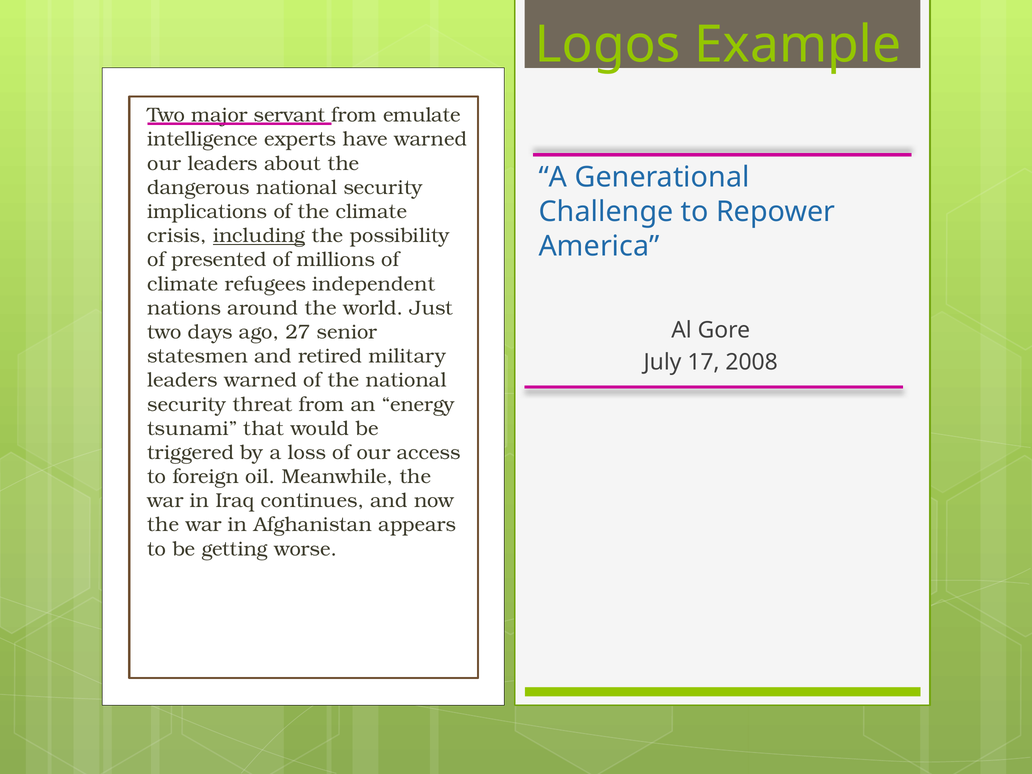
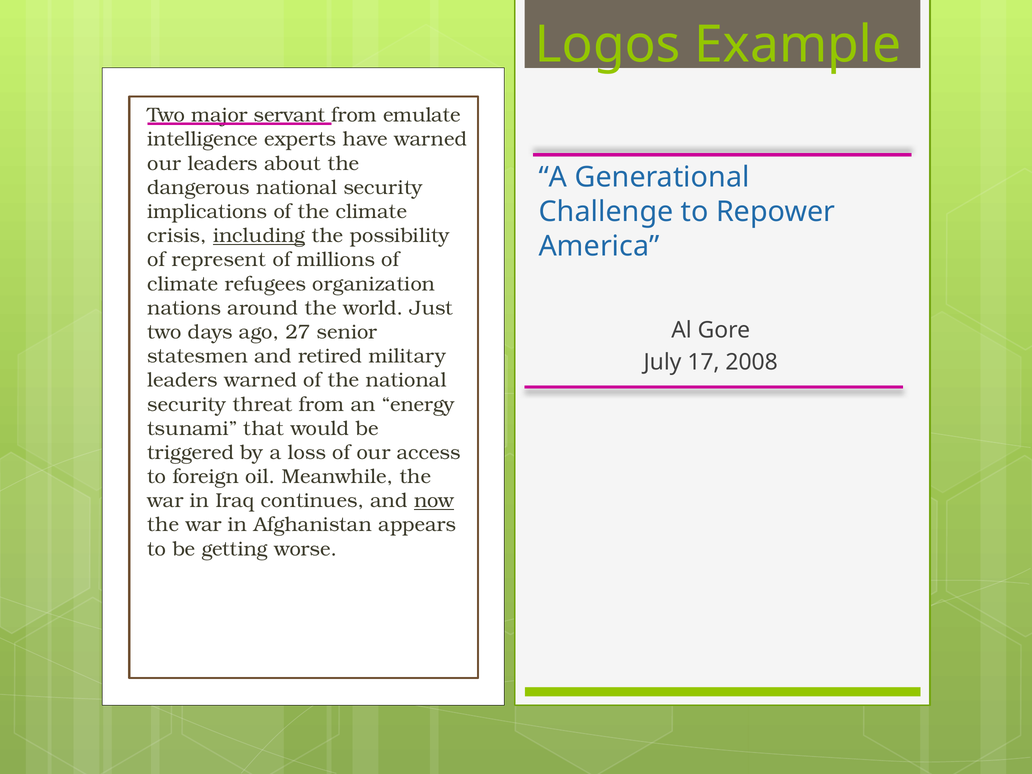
presented: presented -> represent
independent: independent -> organization
now underline: none -> present
